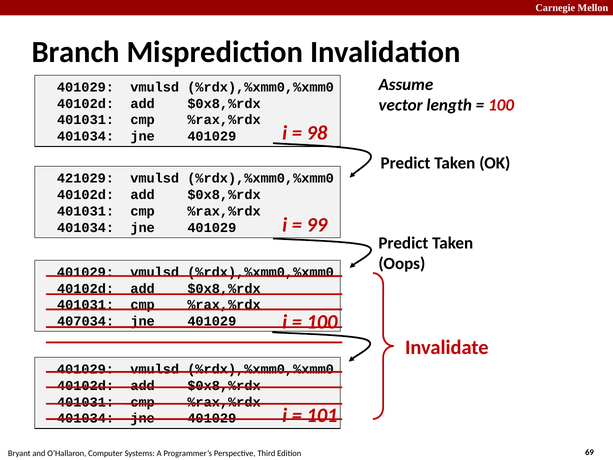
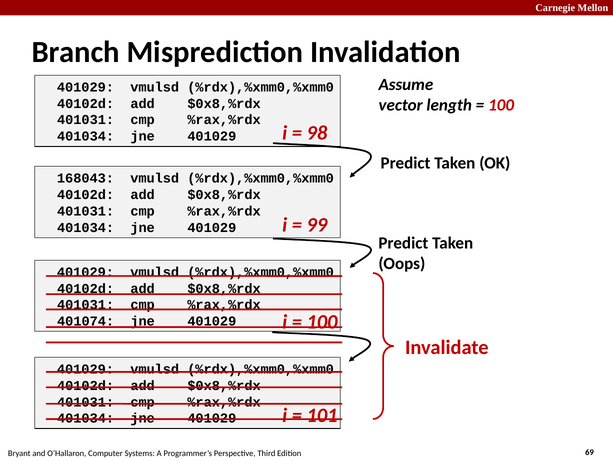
421029: 421029 -> 168043
407034: 407034 -> 401074
